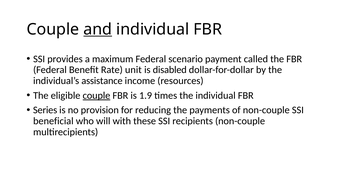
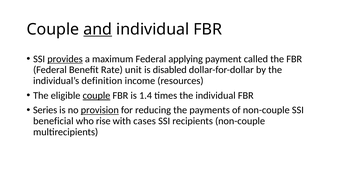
provides underline: none -> present
scenario: scenario -> applying
assistance: assistance -> definition
1.9: 1.9 -> 1.4
provision underline: none -> present
will: will -> rise
these: these -> cases
